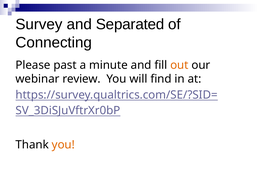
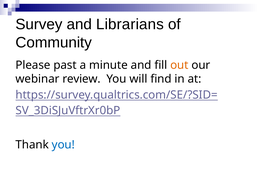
Separated: Separated -> Librarians
Connecting: Connecting -> Community
you at (63, 145) colour: orange -> blue
